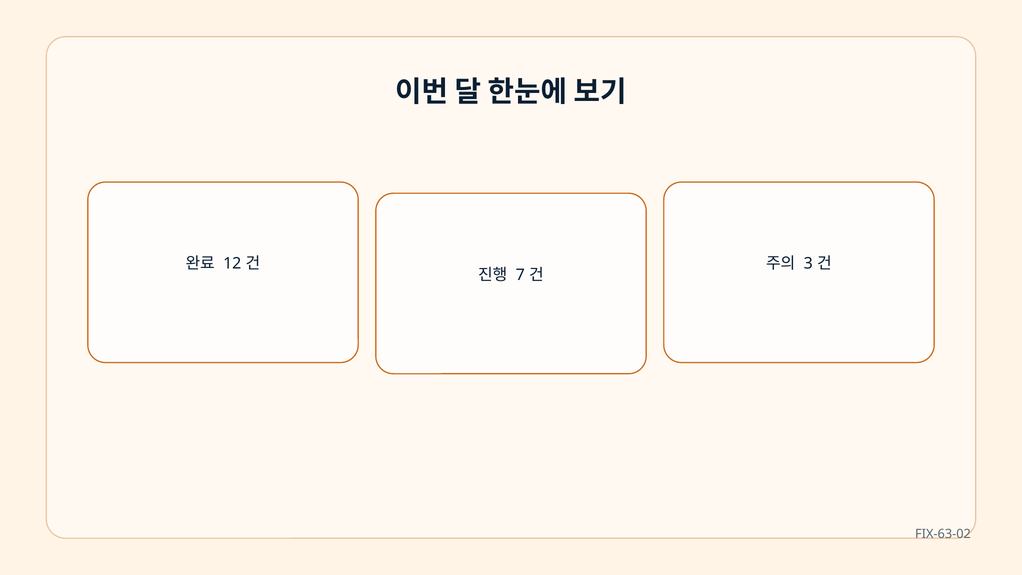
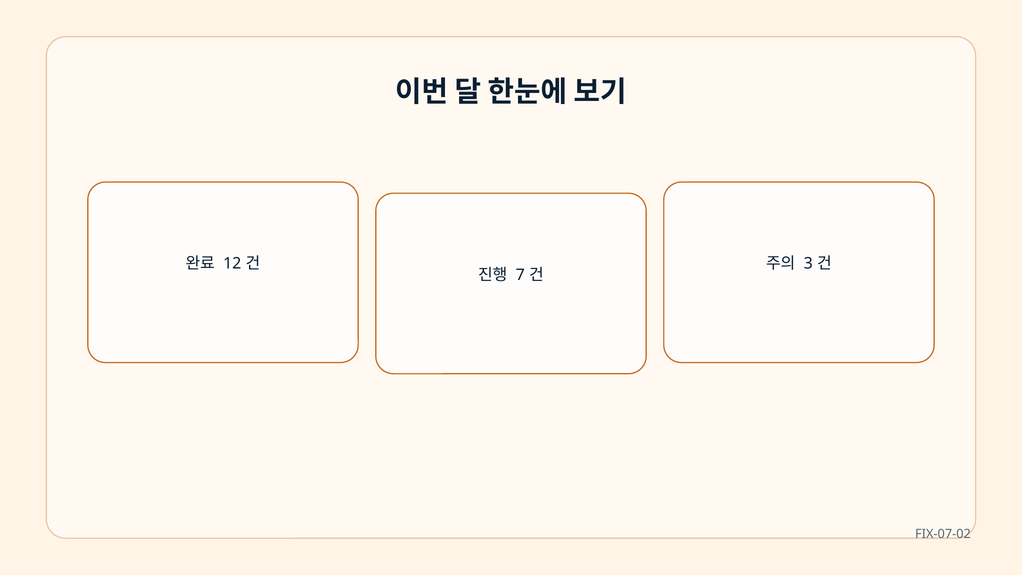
FIX-63-02: FIX-63-02 -> FIX-07-02
